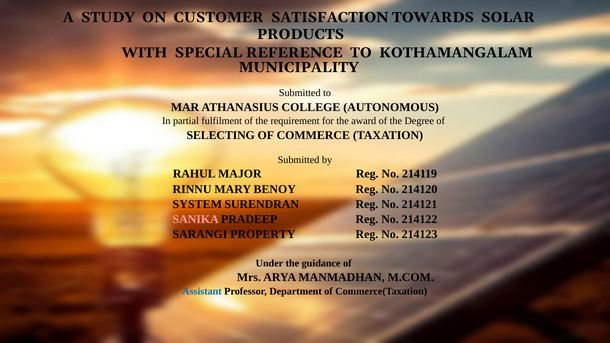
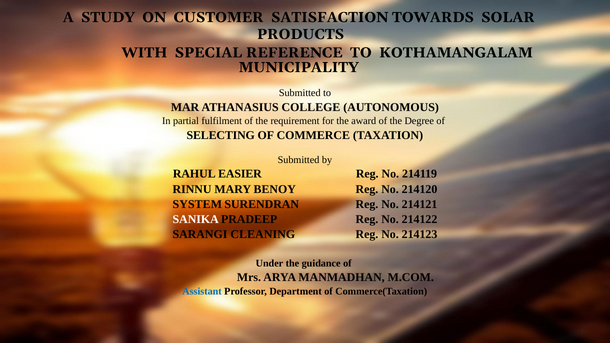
MAJOR: MAJOR -> EASIER
SANIKA colour: pink -> white
PROPERTY: PROPERTY -> CLEANING
